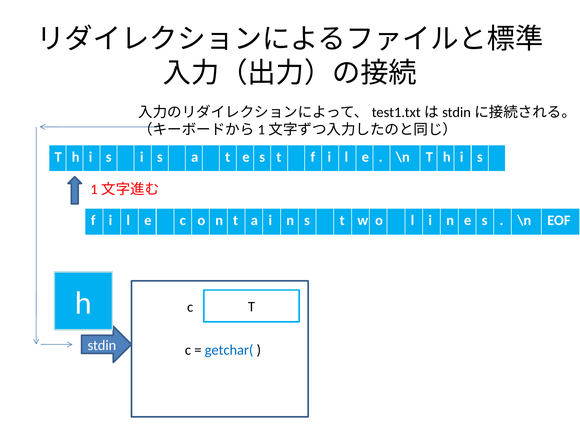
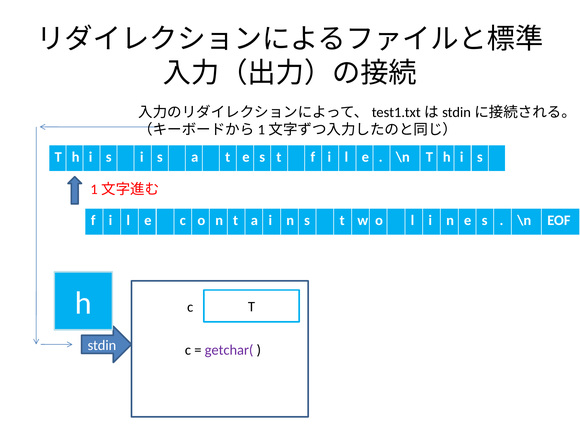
getchar( colour: blue -> purple
